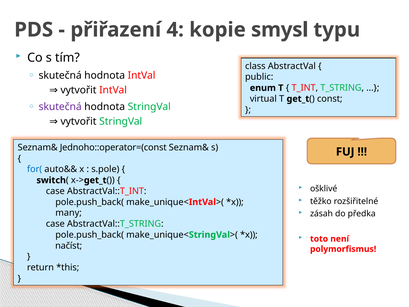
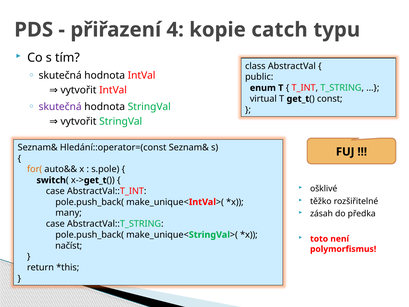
smysl: smysl -> catch
Jednoho::operator=(const: Jednoho::operator=(const -> Hledání::operator=(const
for( colour: blue -> orange
